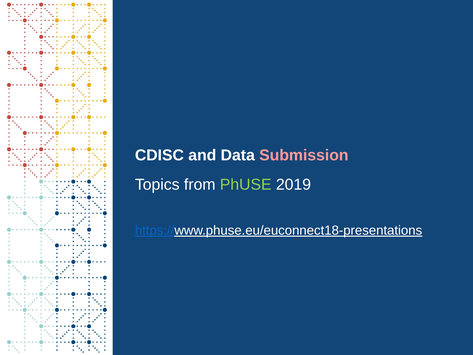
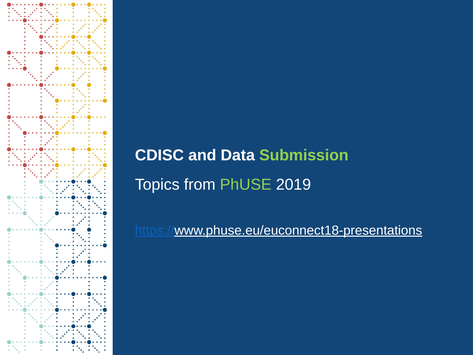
Submission colour: pink -> light green
